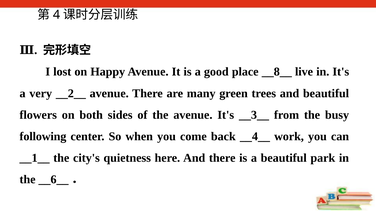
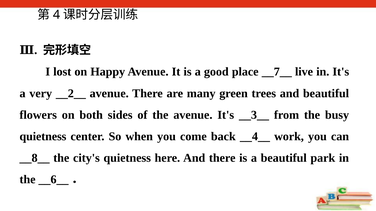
__8__: __8__ -> __7__
following at (43, 137): following -> quietness
__1__: __1__ -> __8__
